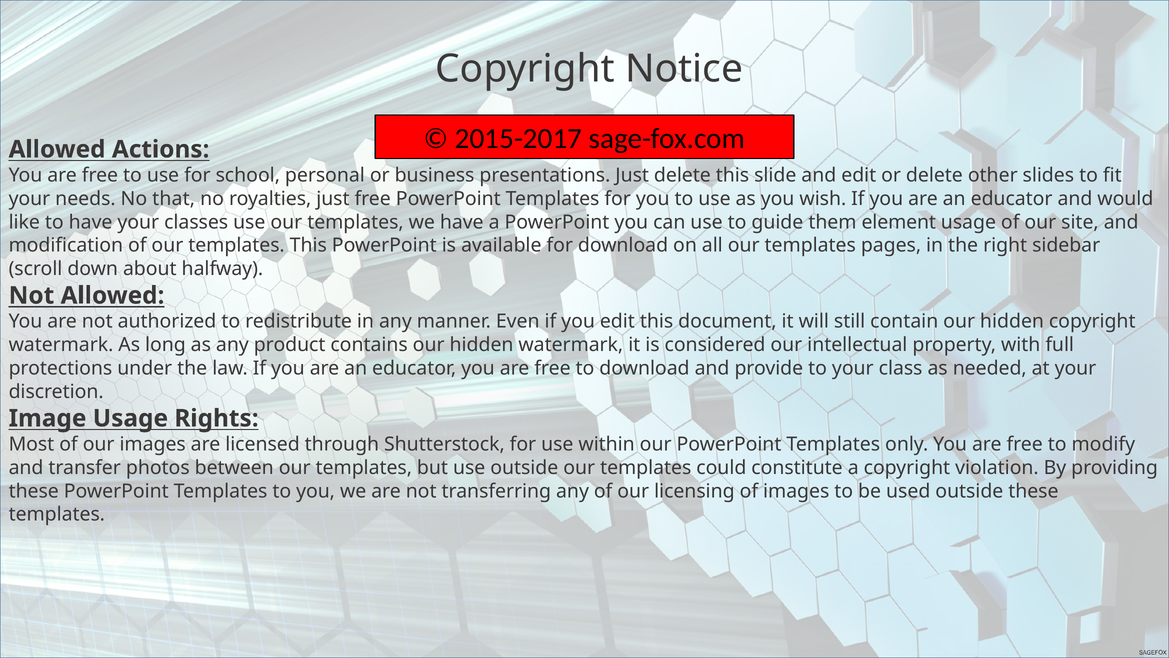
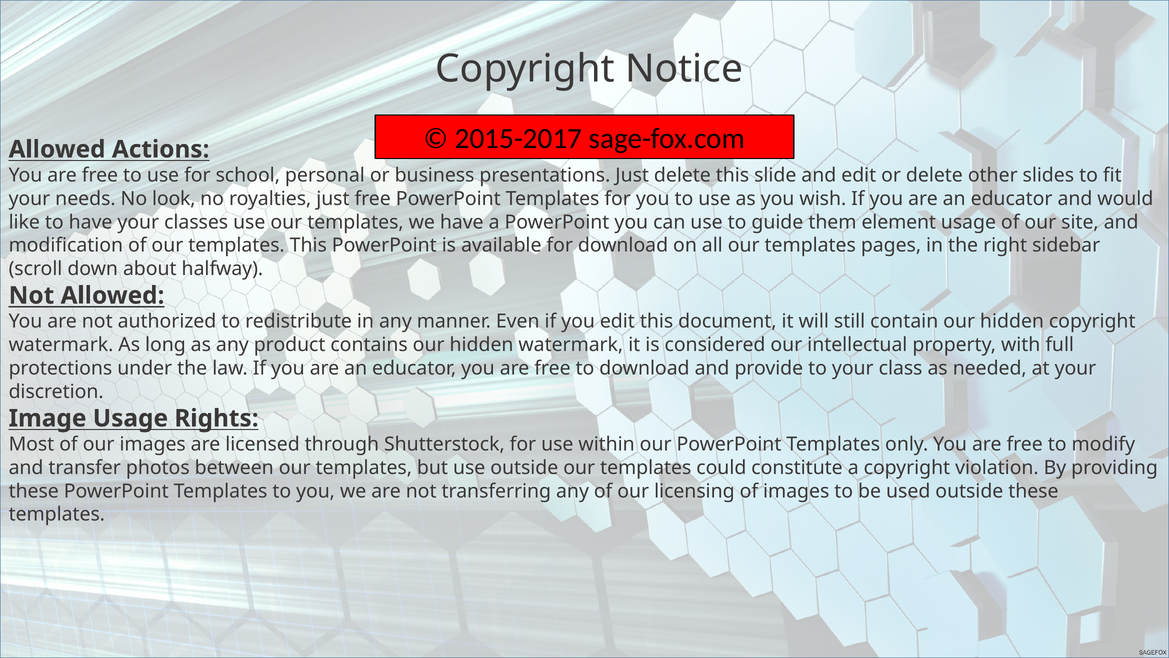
that: that -> look
